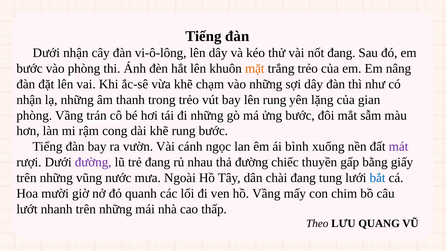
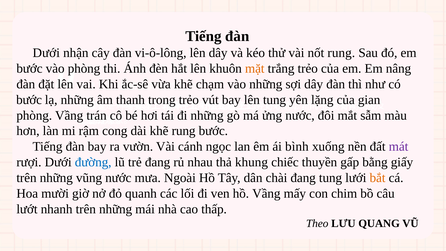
nốt đang: đang -> rung
nhận at (29, 100): nhận -> bước
lên rung: rung -> tung
ửng bước: bước -> nước
đường at (93, 162) colour: purple -> blue
thả đường: đường -> khung
bắt colour: blue -> orange
